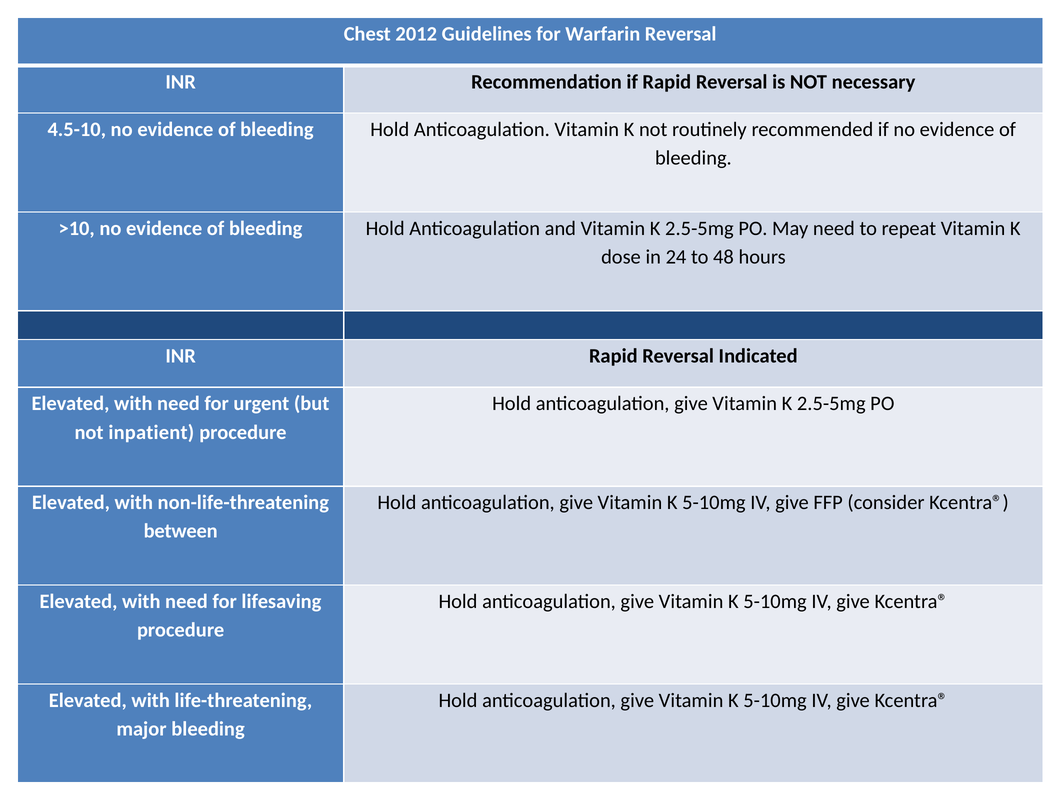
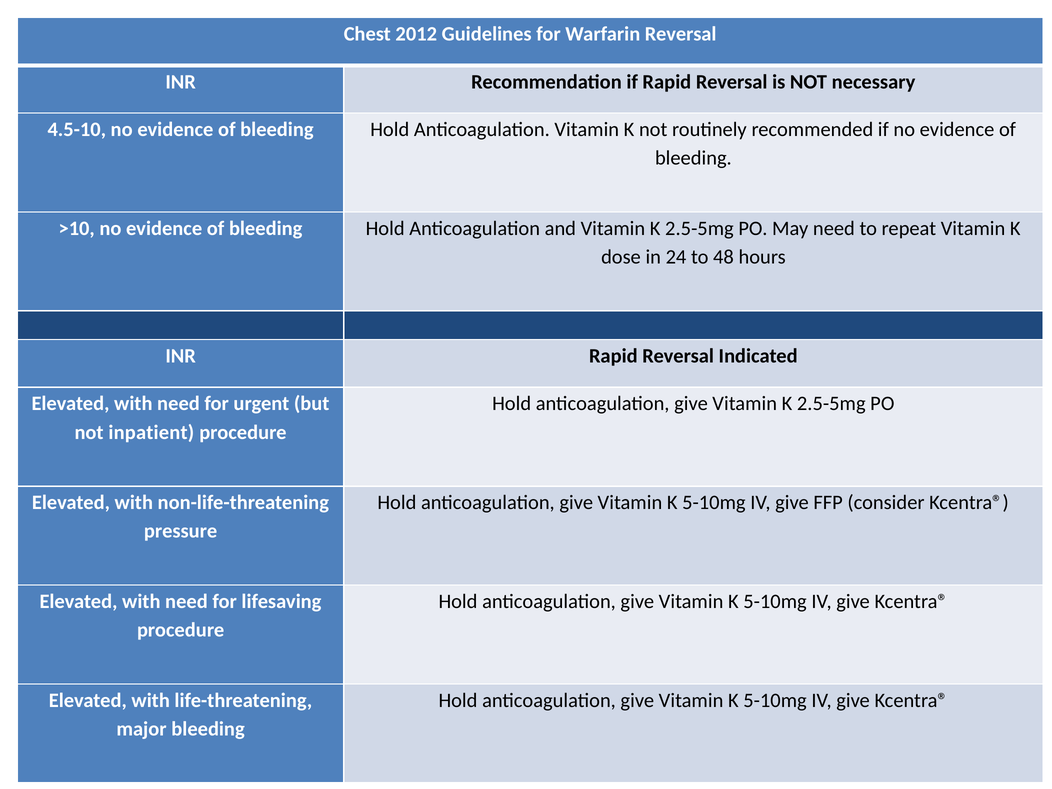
between: between -> pressure
